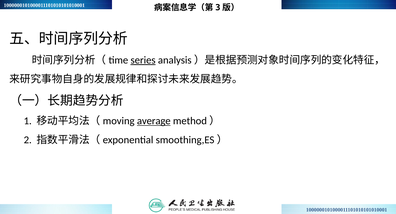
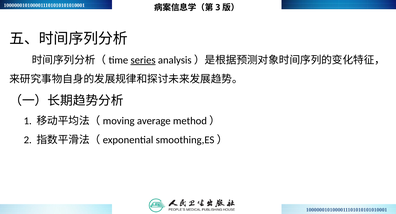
average underline: present -> none
